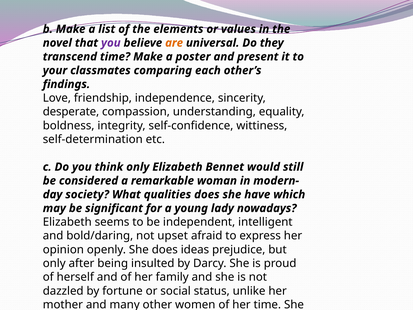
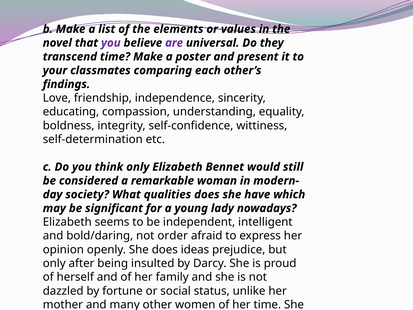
are at (174, 43) colour: orange -> purple
desperate: desperate -> educating
upset: upset -> order
